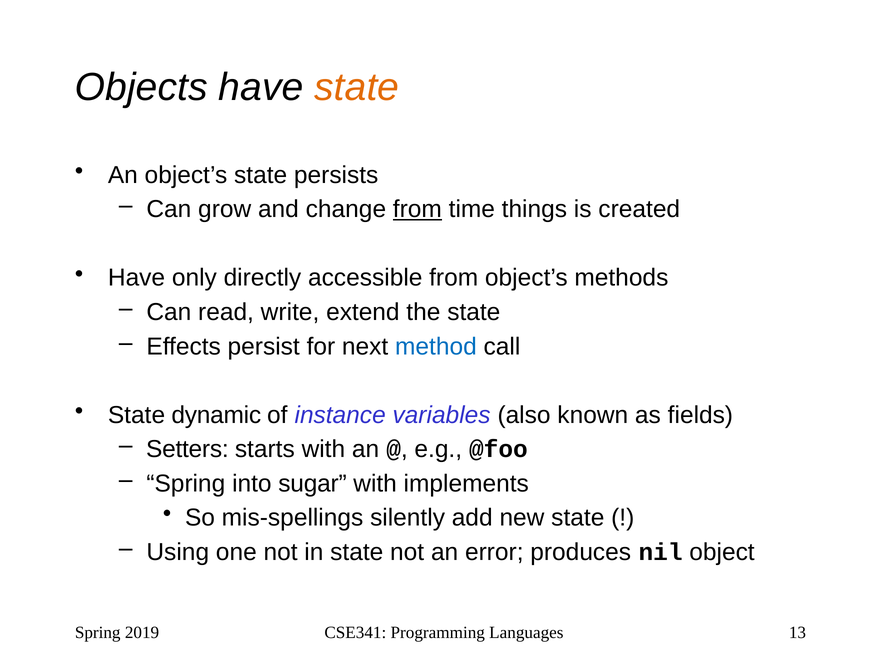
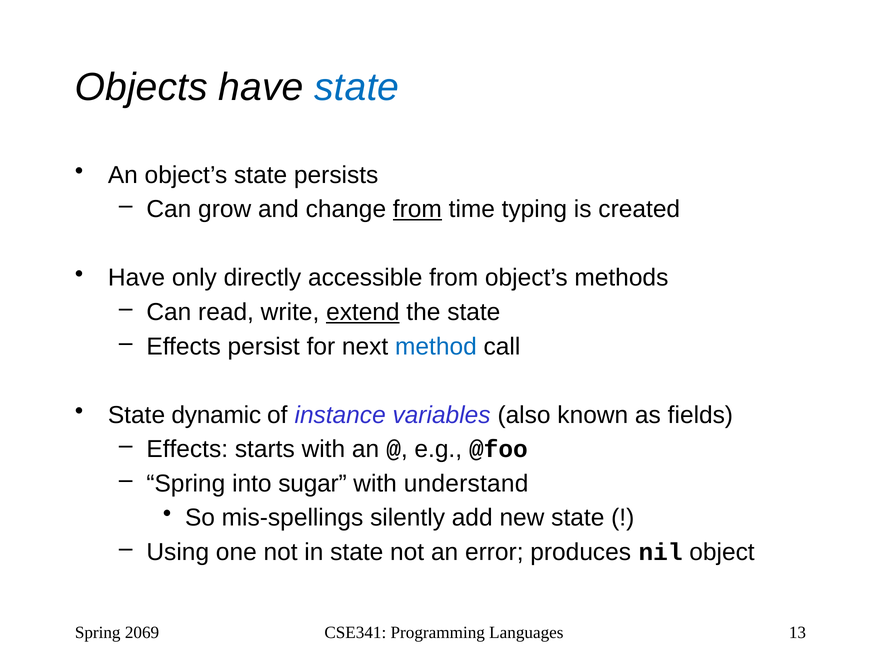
state at (357, 87) colour: orange -> blue
things: things -> typing
extend underline: none -> present
Setters at (187, 449): Setters -> Effects
implements: implements -> understand
2019: 2019 -> 2069
